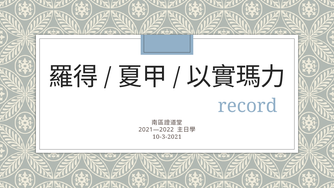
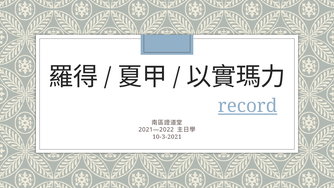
record underline: none -> present
